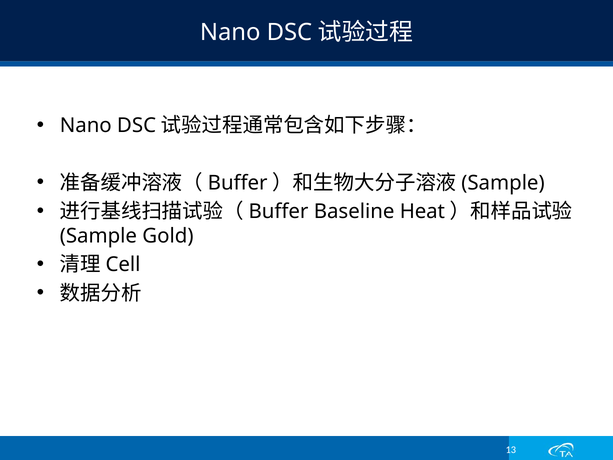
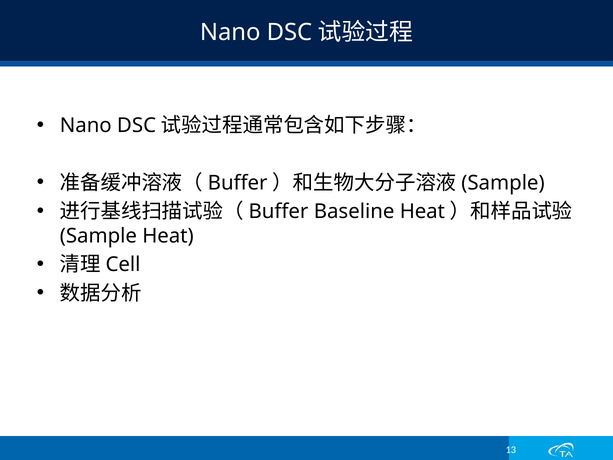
Gold at (168, 236): Gold -> Heat
